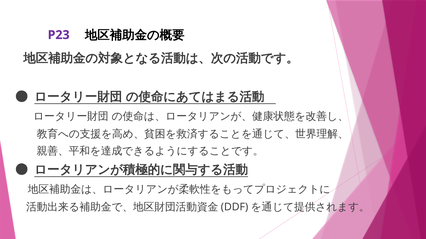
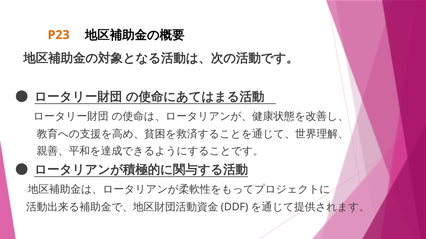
P23 colour: purple -> orange
